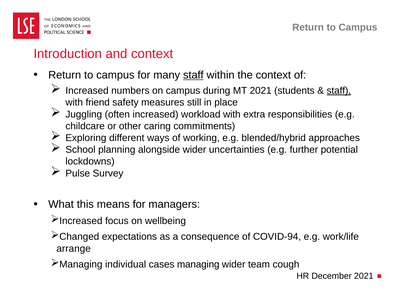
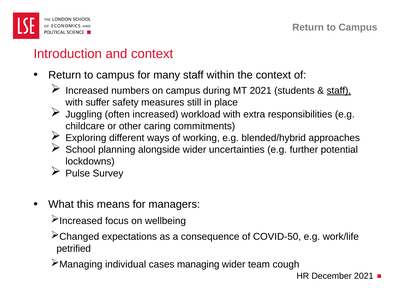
staff at (193, 75) underline: present -> none
friend: friend -> suffer
COVID-94: COVID-94 -> COVID-50
arrange: arrange -> petrified
